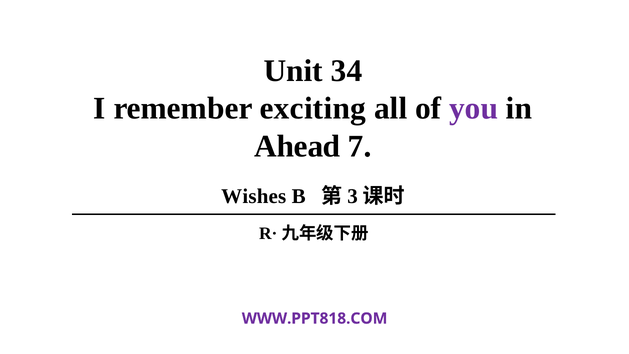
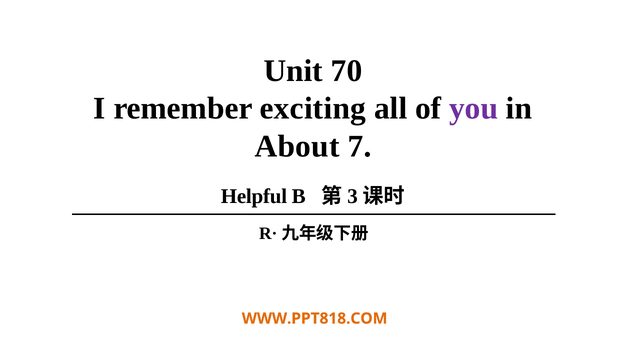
34: 34 -> 70
Ahead: Ahead -> About
Wishes: Wishes -> Helpful
WWW.PPT818.COM colour: purple -> orange
